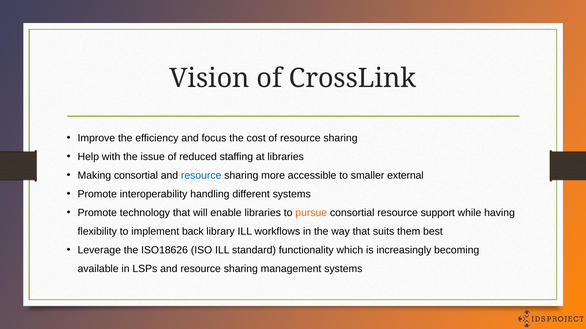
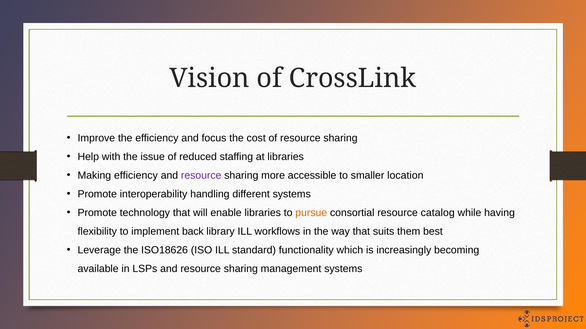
Making consortial: consortial -> efficiency
resource at (201, 176) colour: blue -> purple
external: external -> location
support: support -> catalog
